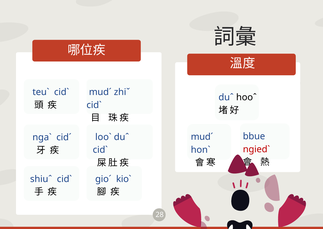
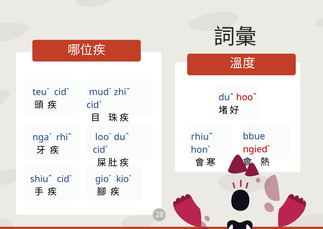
hooˆ colour: black -> red
mudˊ at (202, 137): mudˊ -> rhiuˇ
cidˊ: cidˊ -> rhiˆ
